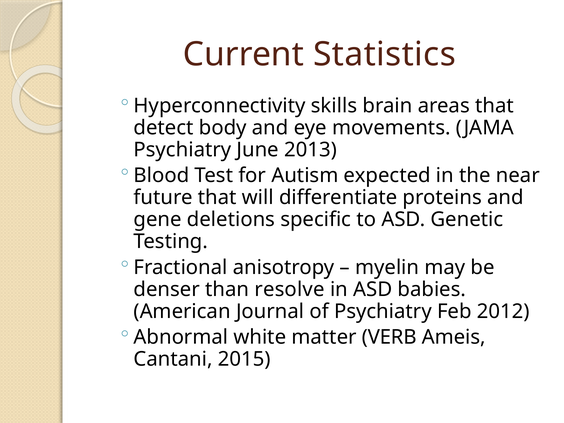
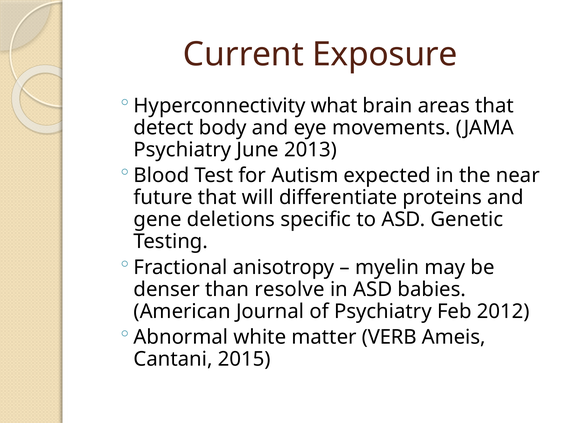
Statistics: Statistics -> Exposure
skills: skills -> what
